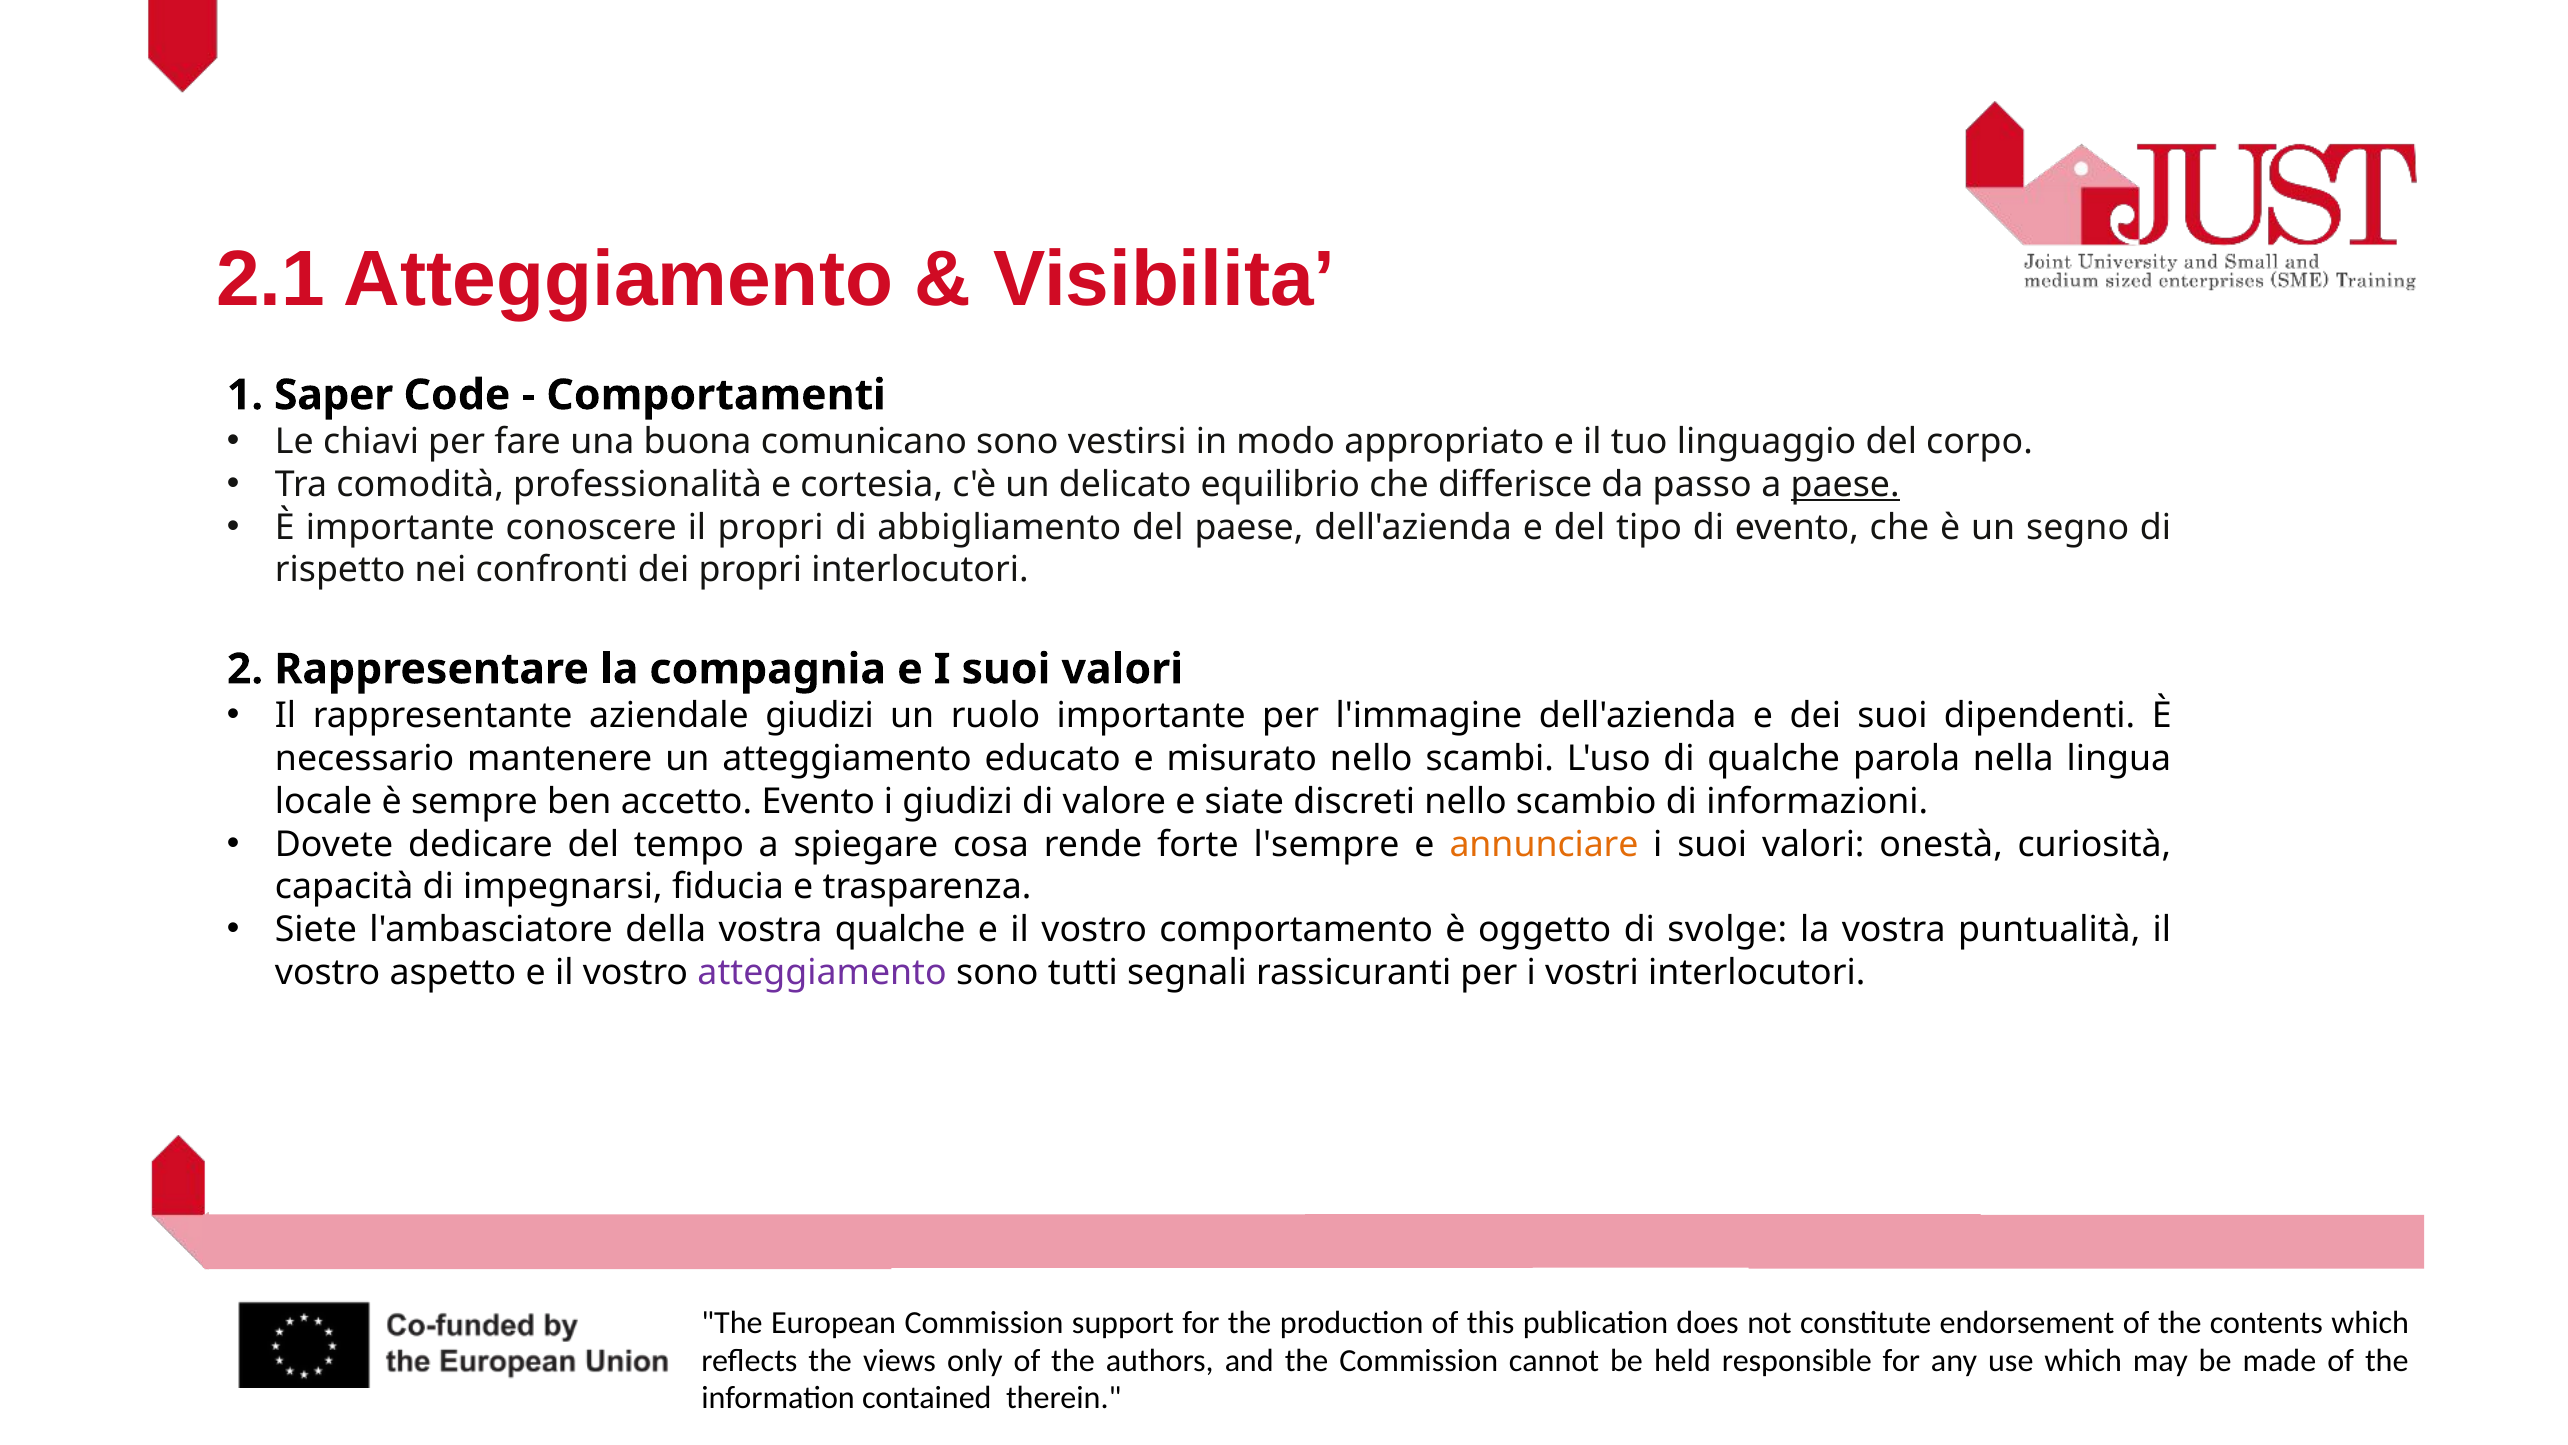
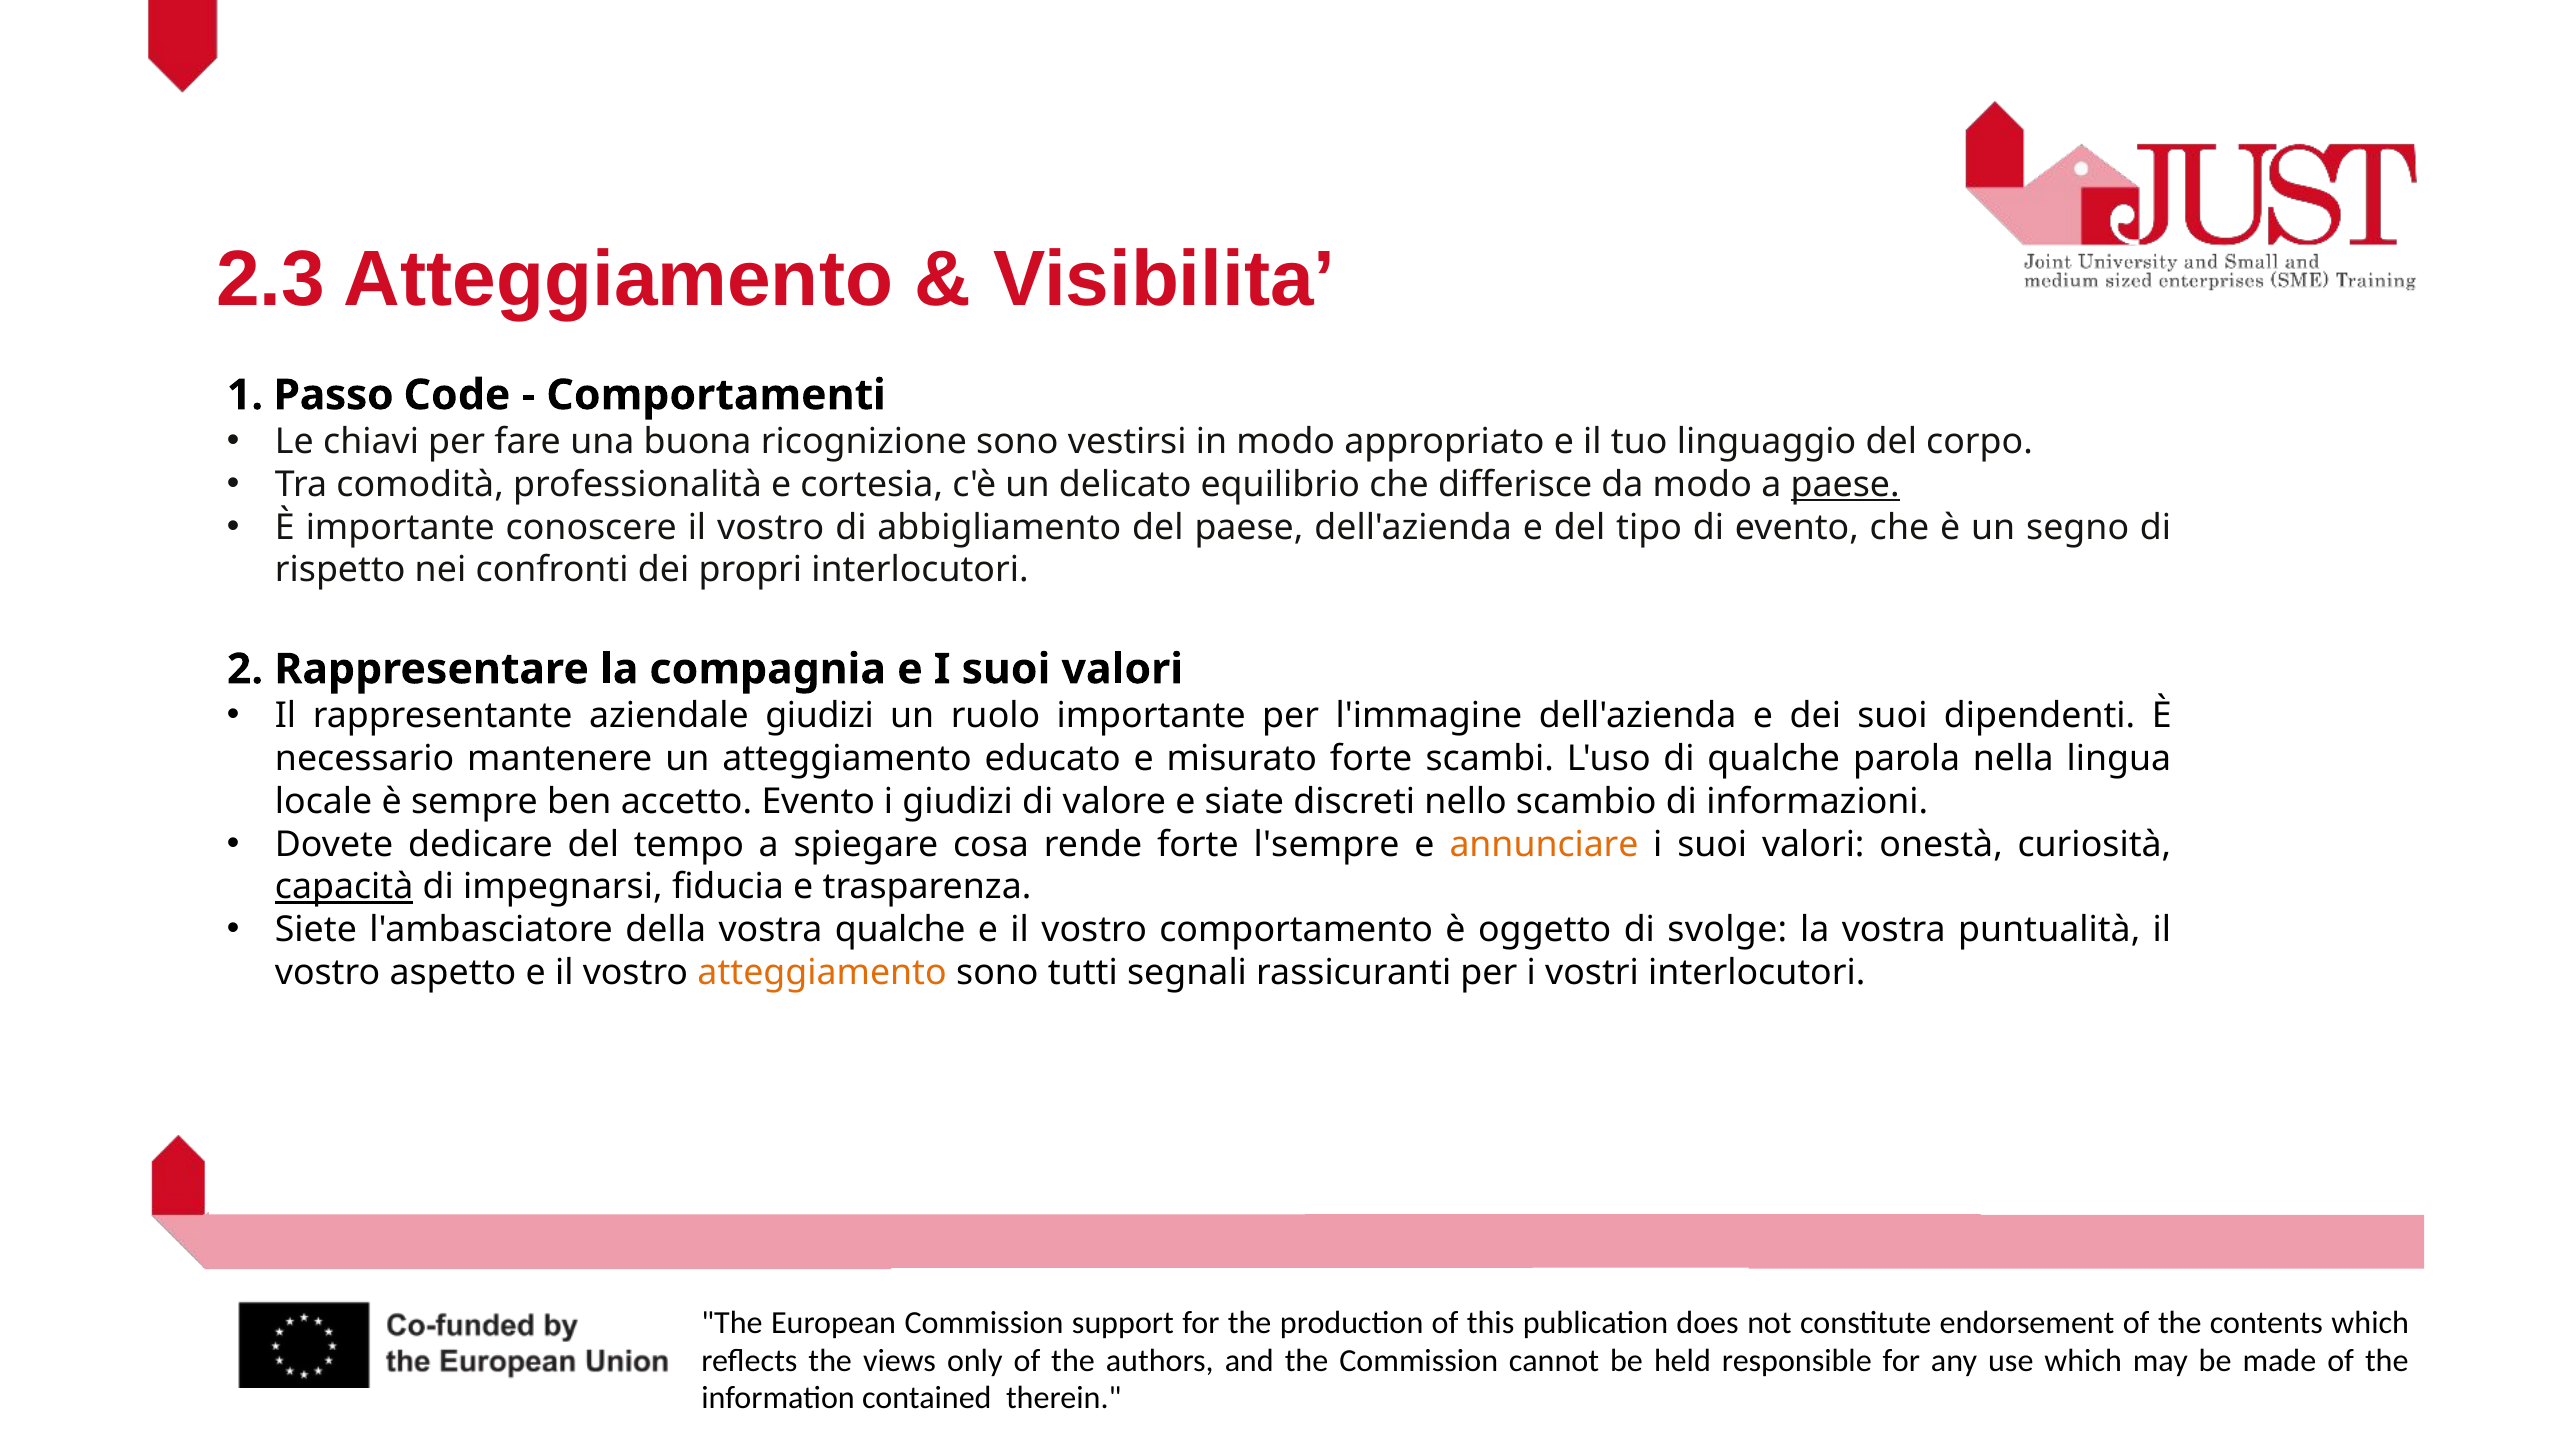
2.1: 2.1 -> 2.3
Saper: Saper -> Passo
comunicano: comunicano -> ricognizione
da passo: passo -> modo
conoscere il propri: propri -> vostro
misurato nello: nello -> forte
capacità underline: none -> present
atteggiamento at (822, 972) colour: purple -> orange
